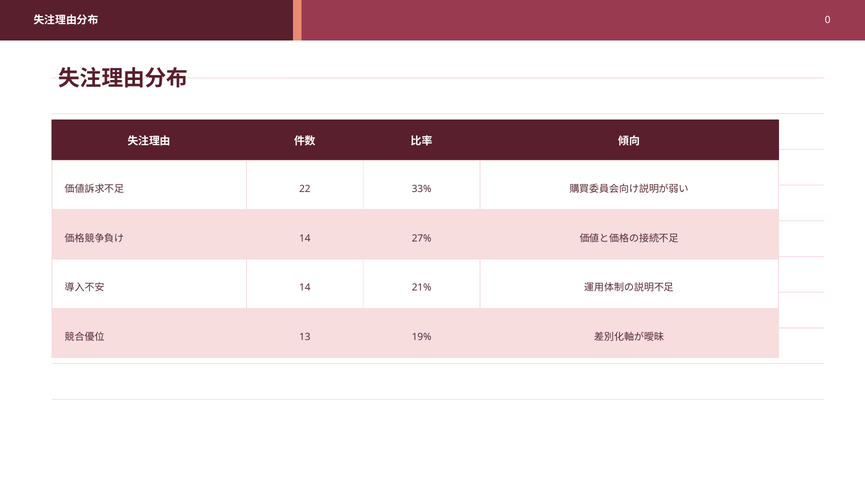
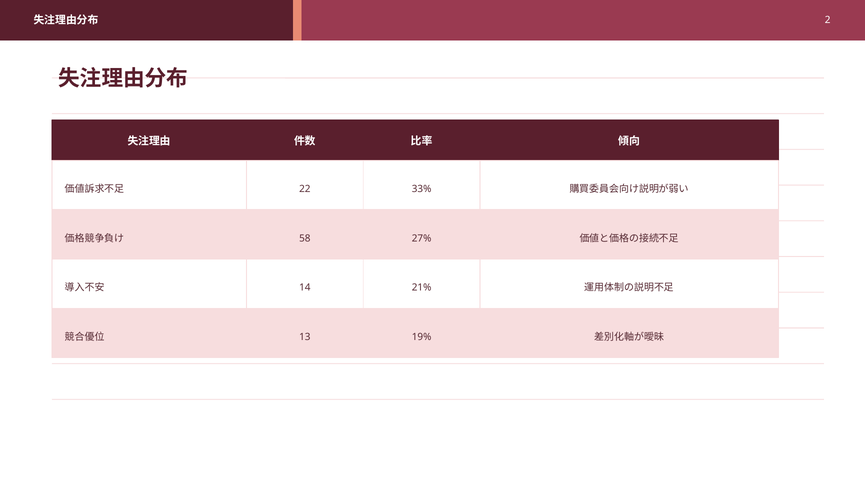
0: 0 -> 2
14 at (305, 238): 14 -> 58
